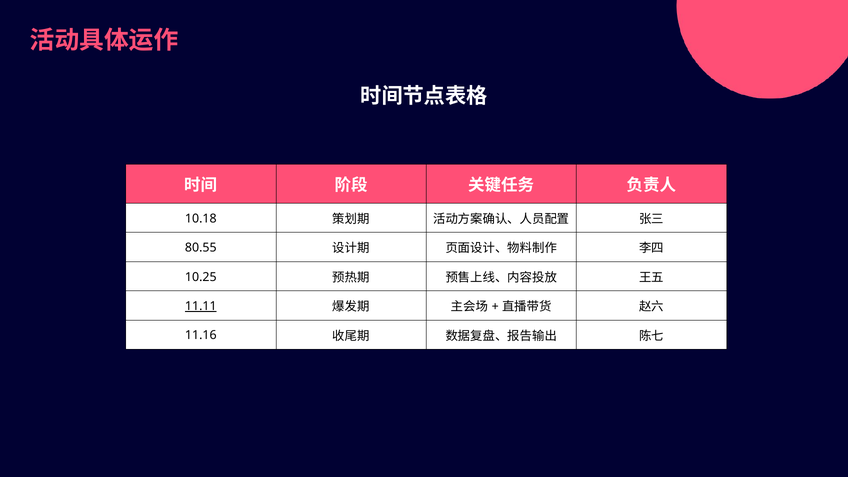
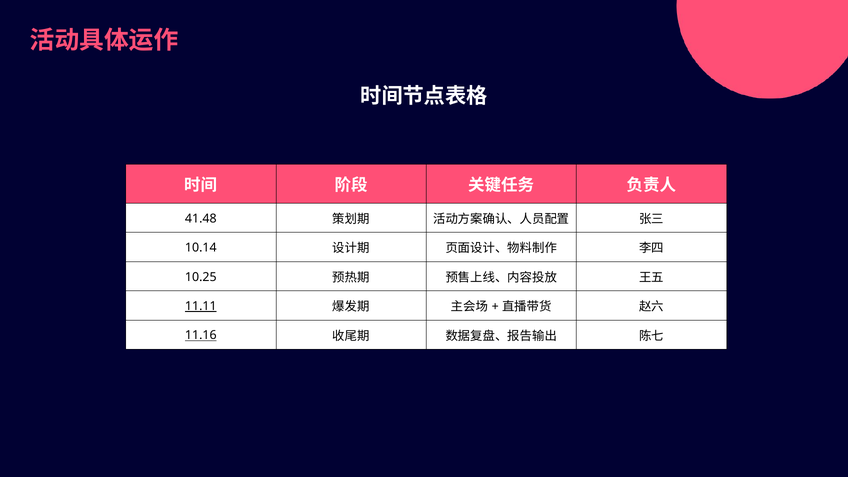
10.18: 10.18 -> 41.48
80.55: 80.55 -> 10.14
11.16 underline: none -> present
